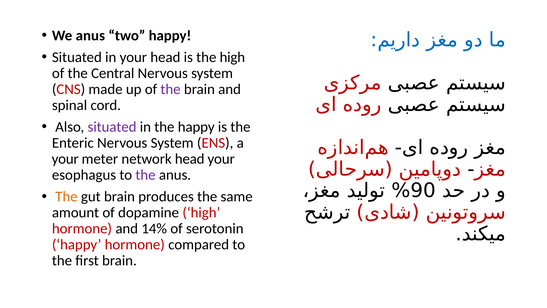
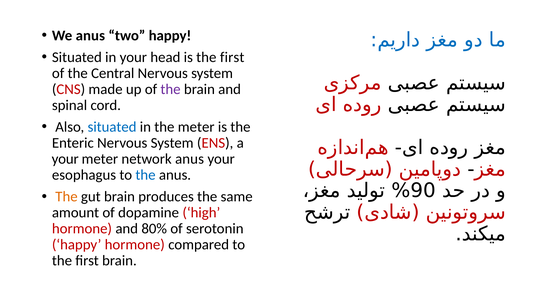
is the high: high -> first
situated at (112, 127) colour: purple -> blue
the happy: happy -> meter
network head: head -> anus
the at (146, 175) colour: purple -> blue
14%: 14% -> 80%
